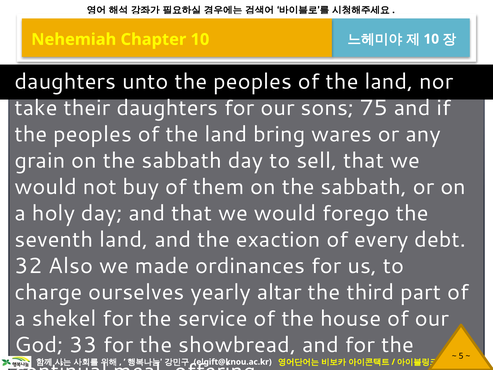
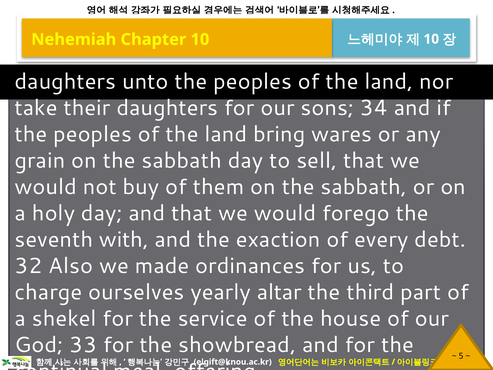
75: 75 -> 34
seventh land: land -> with
